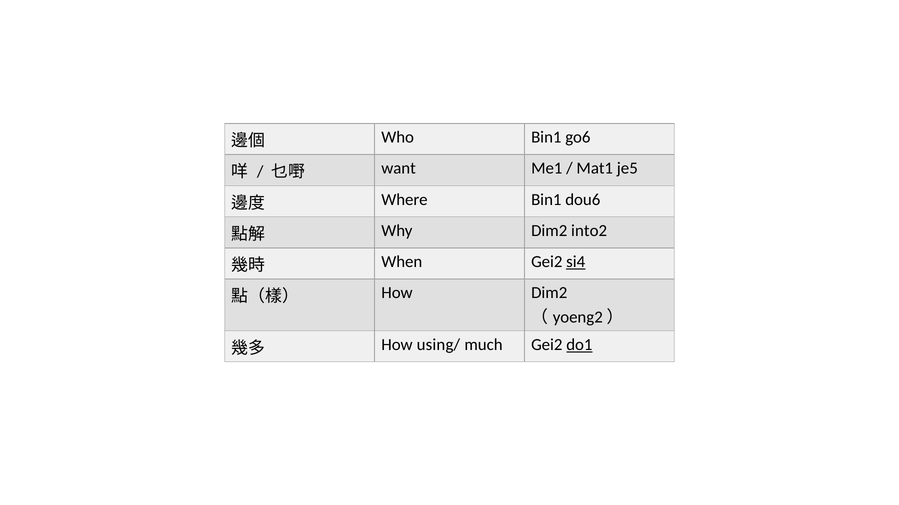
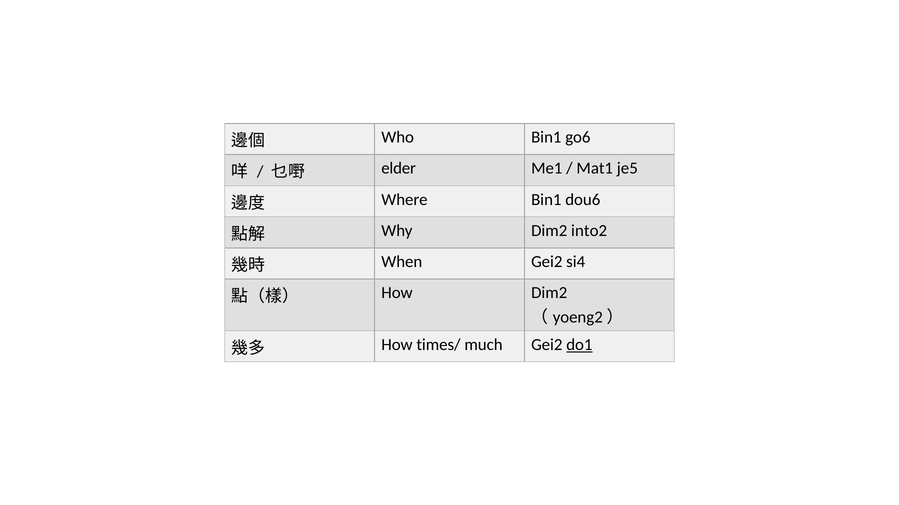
want: want -> elder
si4 underline: present -> none
using/: using/ -> times/
